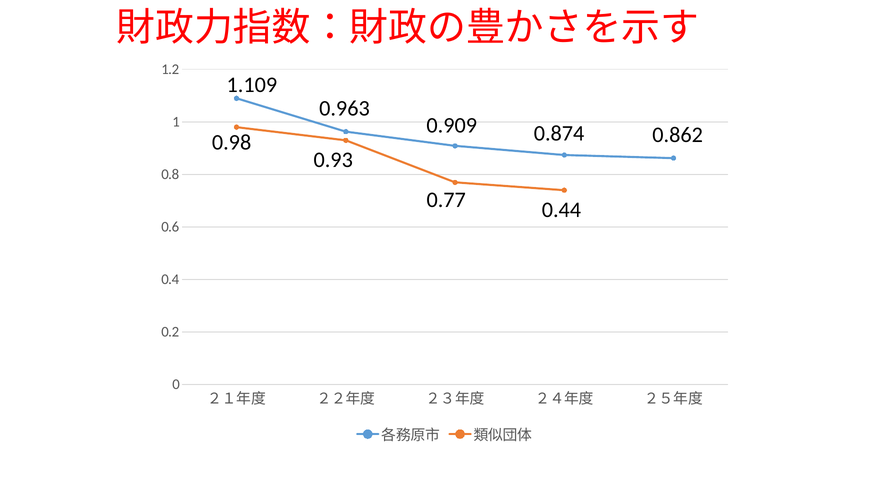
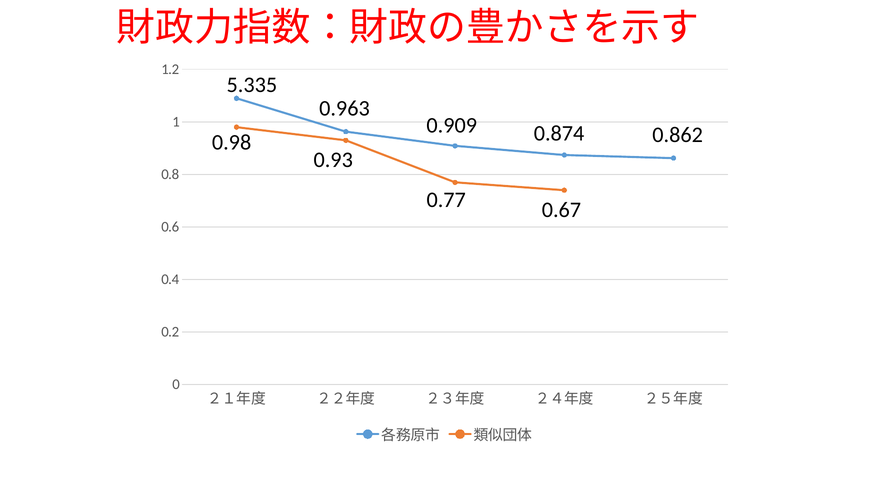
1.109: 1.109 -> 5.335
0.44: 0.44 -> 0.67
